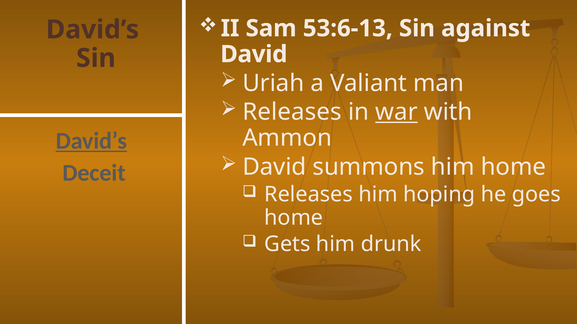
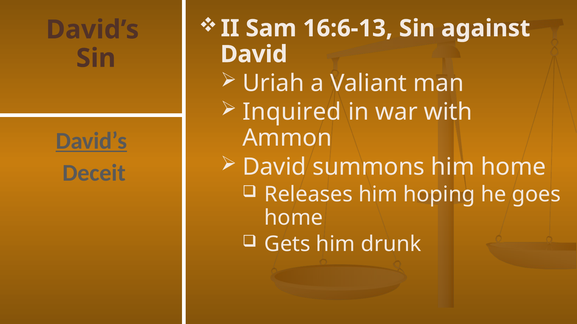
53:6-13: 53:6-13 -> 16:6-13
Releases at (292, 112): Releases -> Inquired
war underline: present -> none
